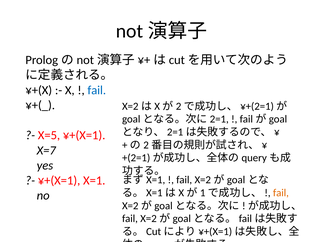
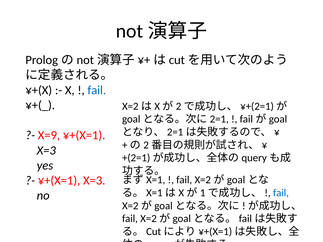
X=5: X=5 -> X=9
X=7 at (46, 151): X=7 -> X=3
X=1 at (94, 181): X=1 -> X=3
fail at (281, 193) colour: orange -> blue
